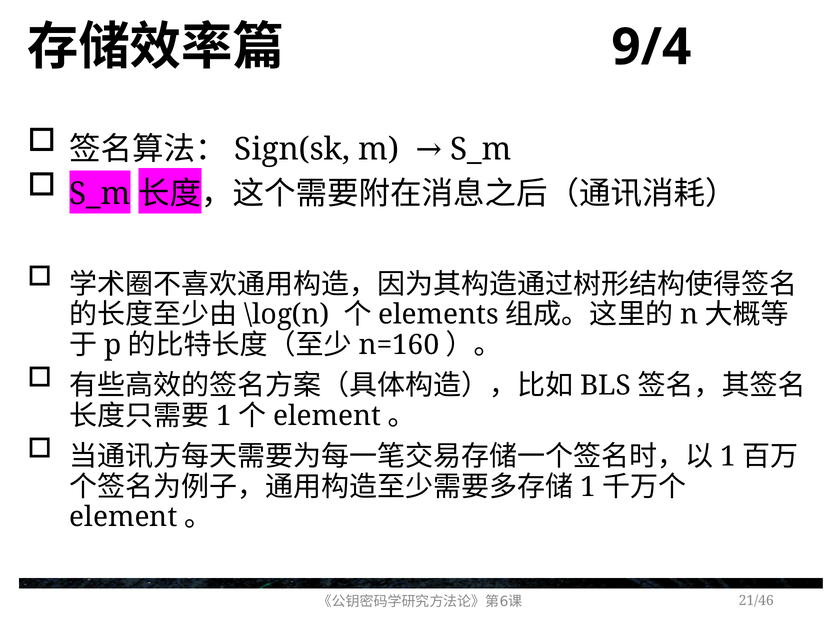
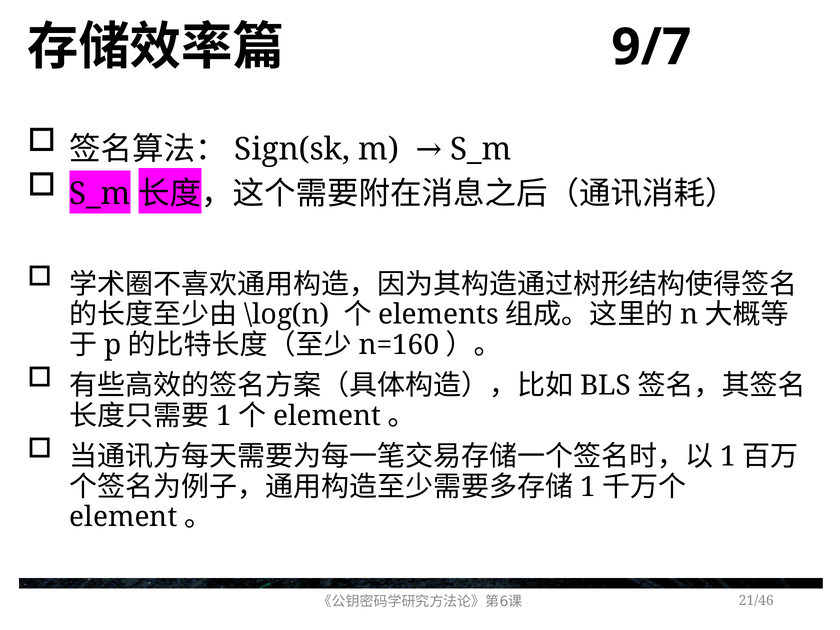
9/4: 9/4 -> 9/7
